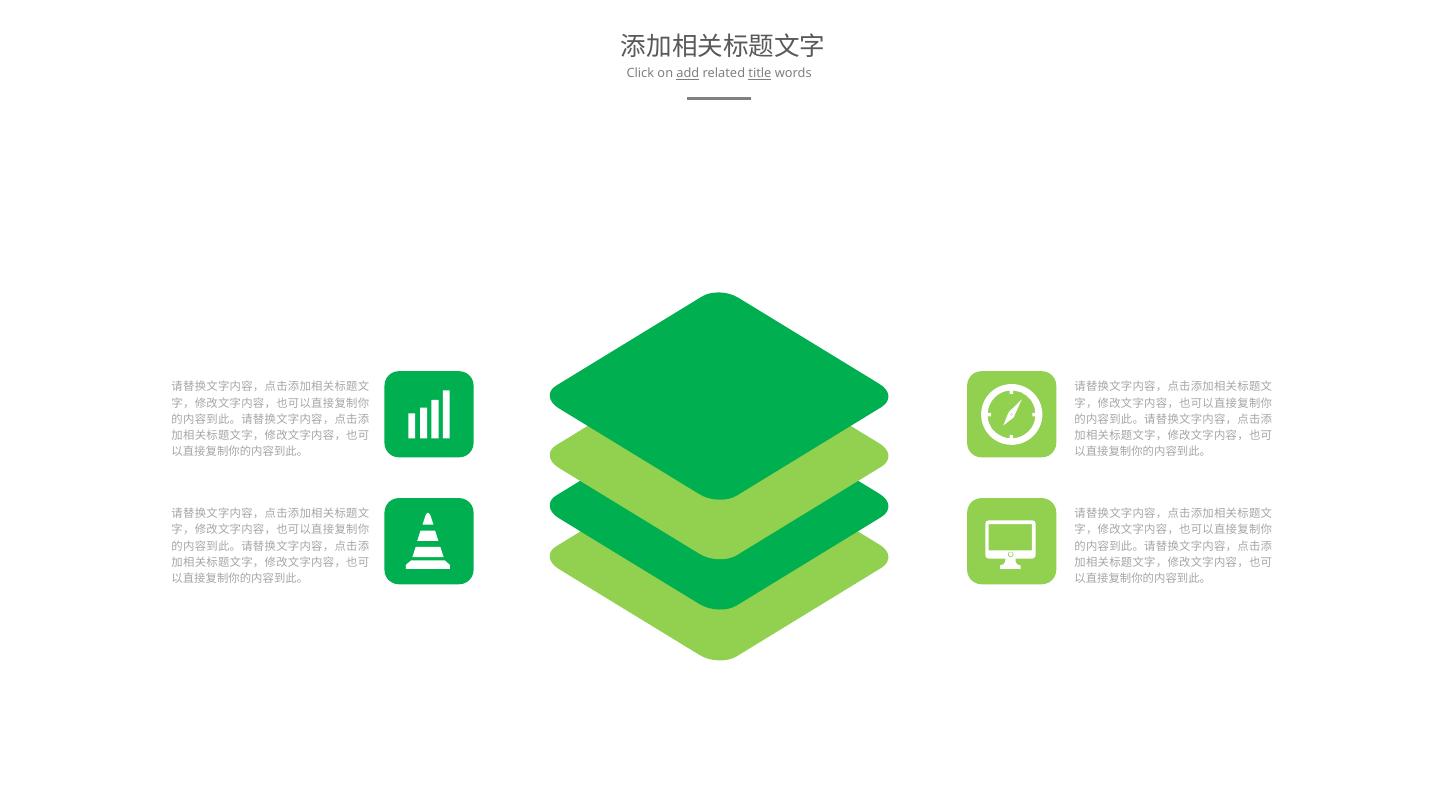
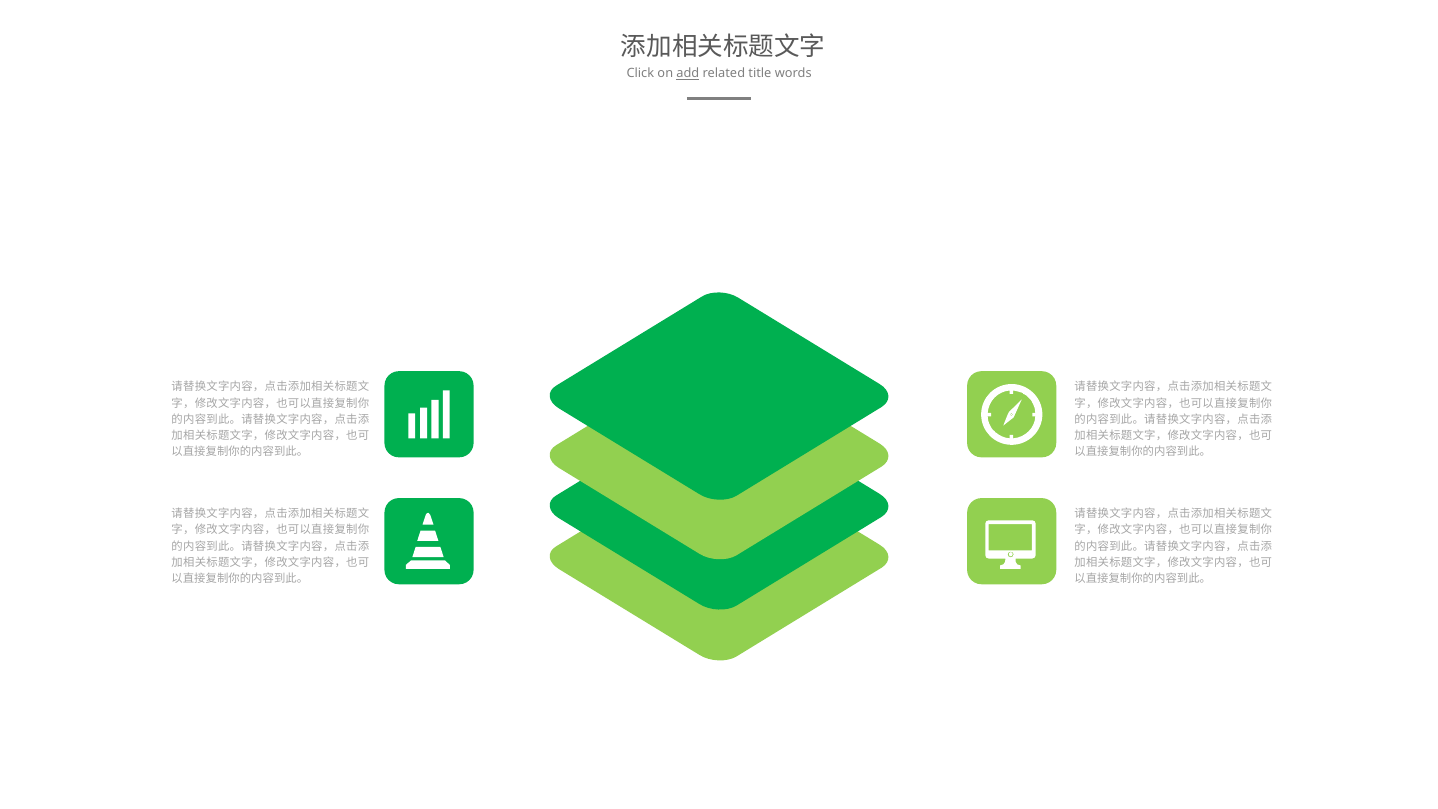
title underline: present -> none
